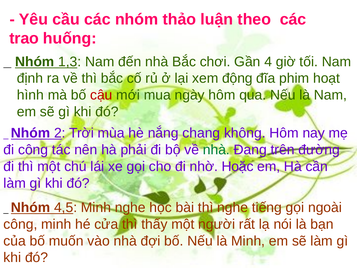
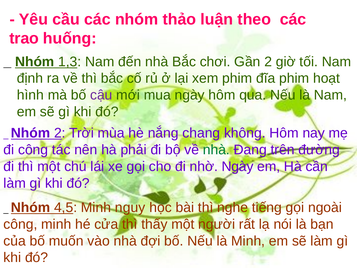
Gần 4: 4 -> 2
xem động: động -> phim
cậu colour: red -> purple
nhờ Hoặc: Hoặc -> Ngày
Minh nghe: nghe -> nguy
